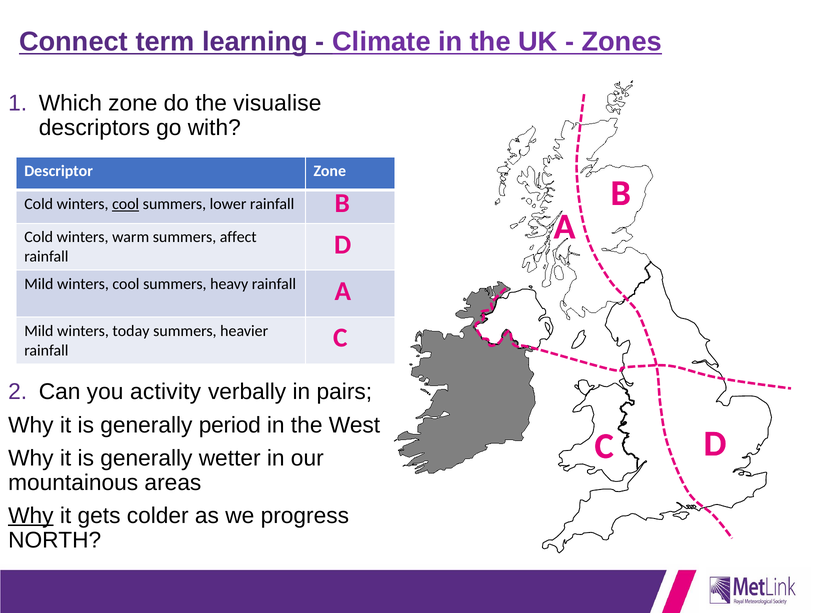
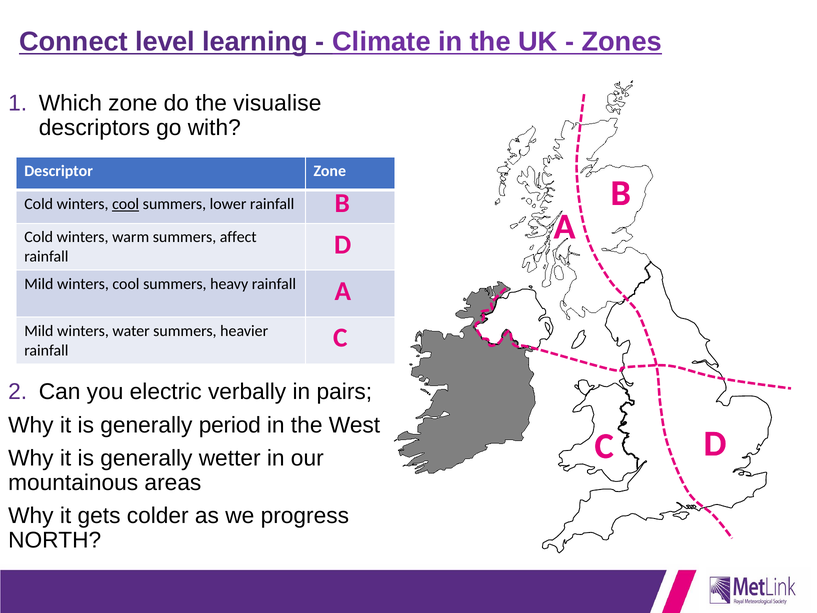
term: term -> level
today: today -> water
activity: activity -> electric
Why at (31, 515) underline: present -> none
